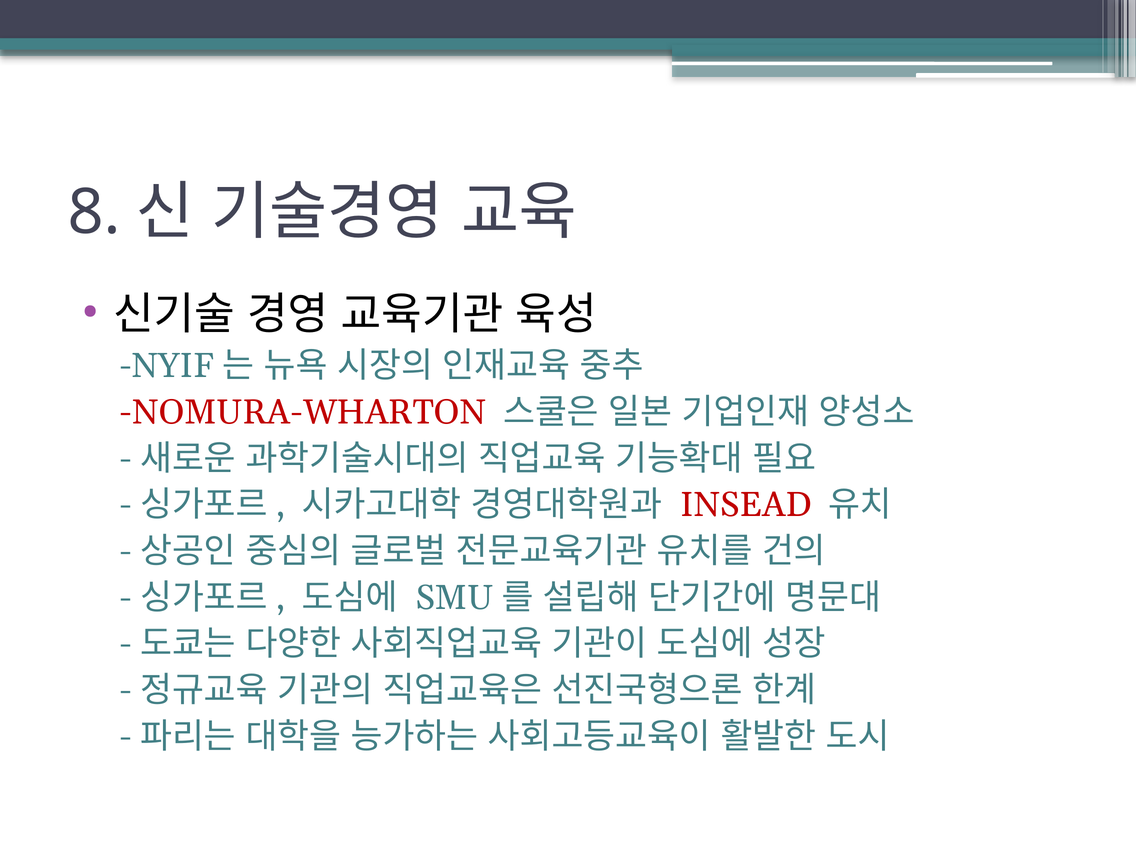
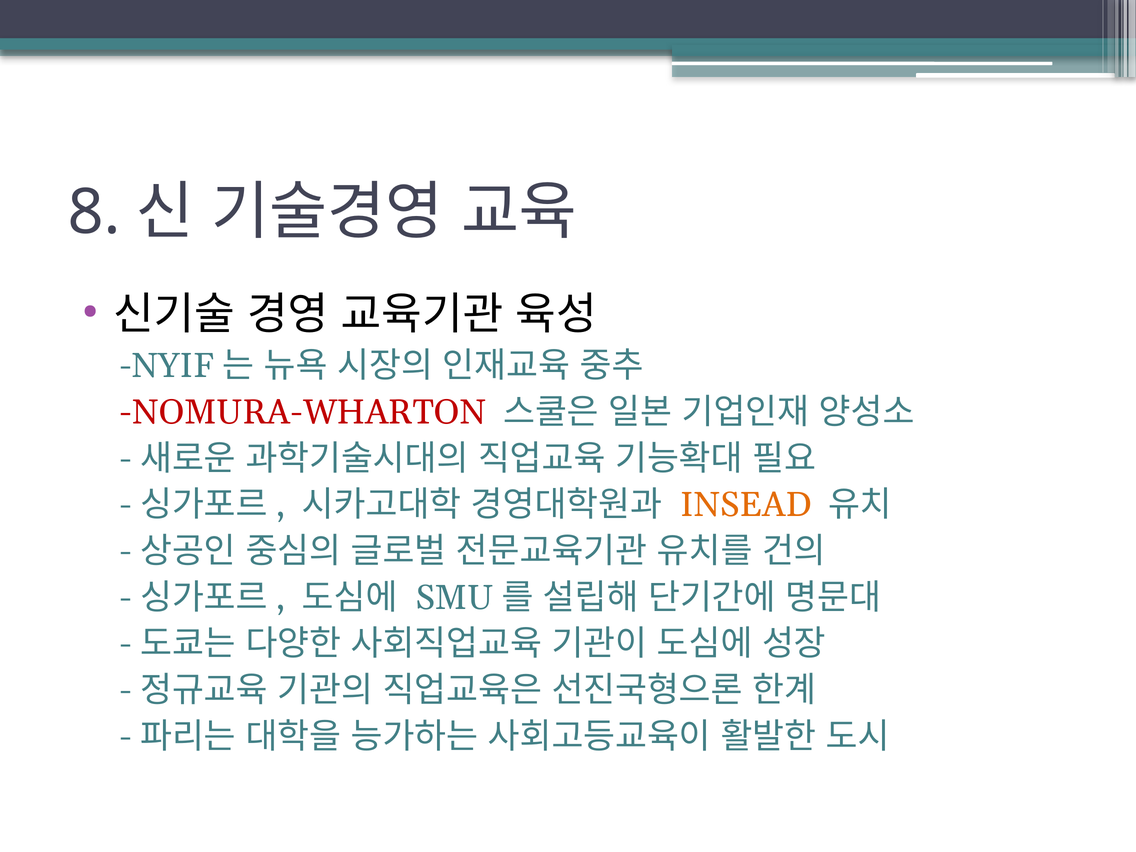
INSEAD colour: red -> orange
